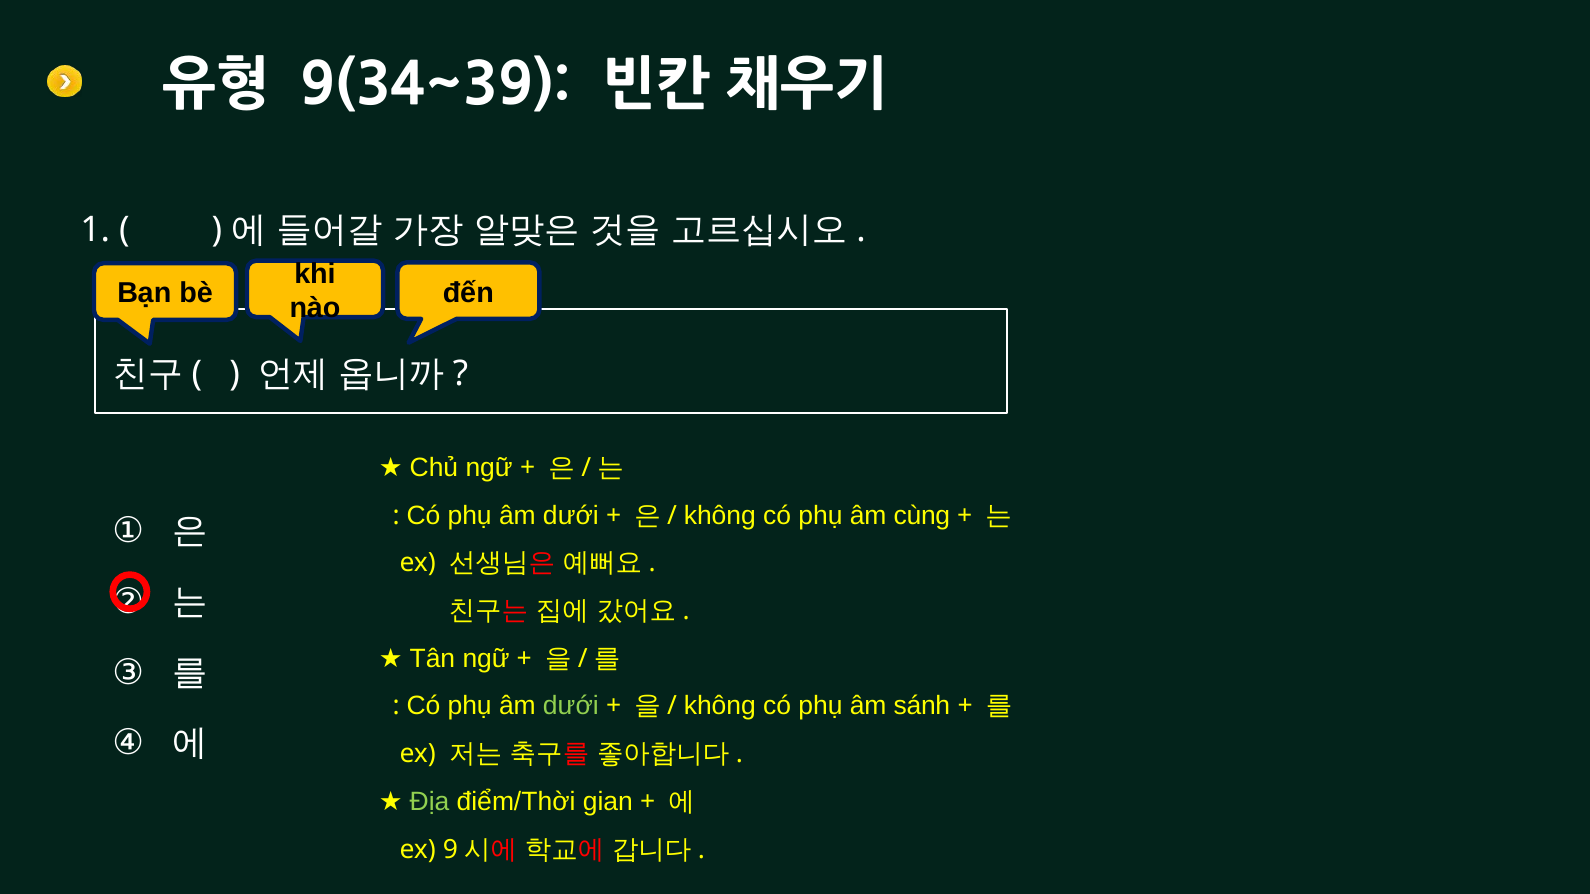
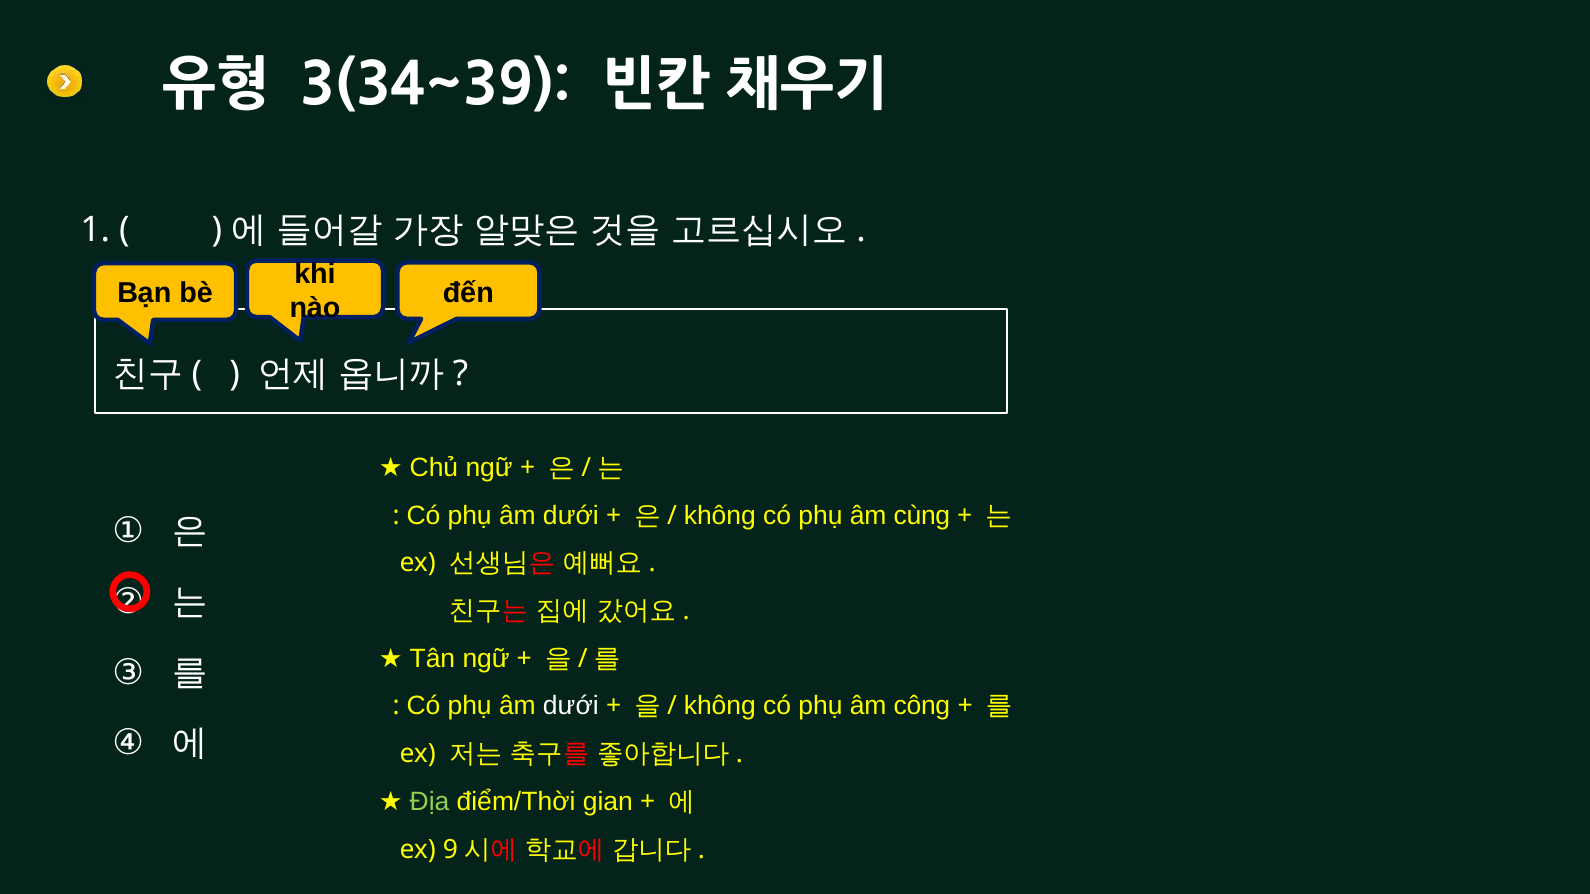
9(34~39: 9(34~39 -> 3(34~39
dưới at (571, 707) colour: light green -> white
sánh: sánh -> công
